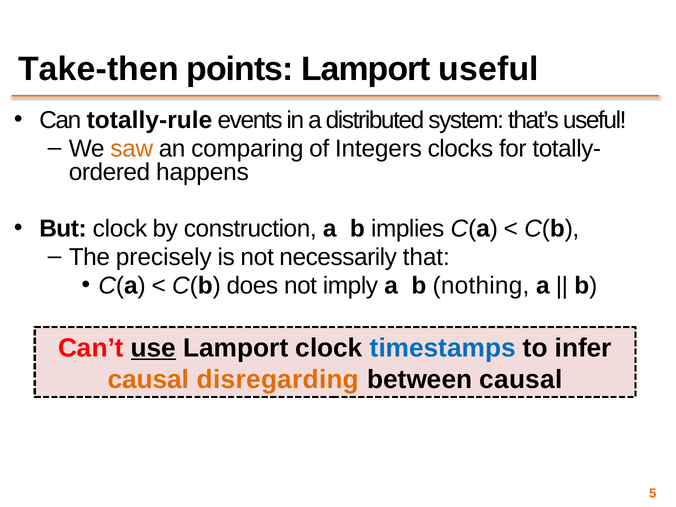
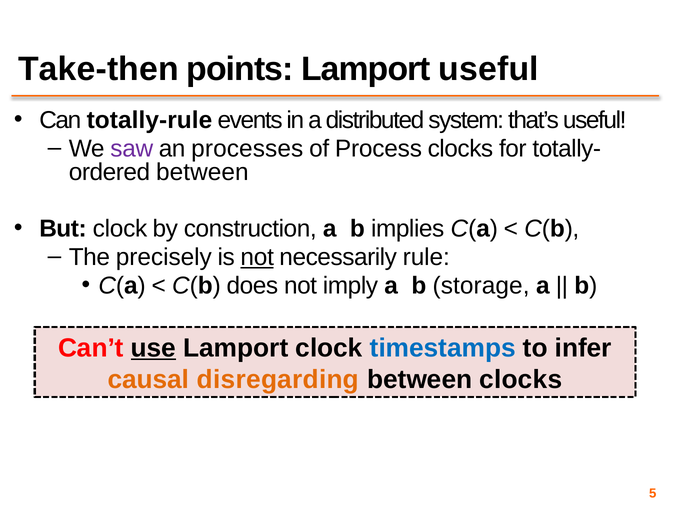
saw colour: orange -> purple
comparing: comparing -> processes
Integers: Integers -> Process
happens at (202, 172): happens -> between
not at (257, 257) underline: none -> present
that: that -> rule
nothing: nothing -> storage
between causal: causal -> clocks
